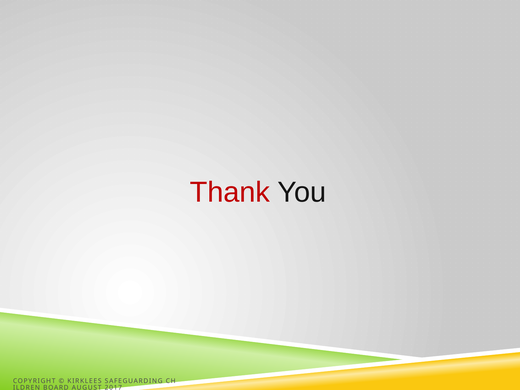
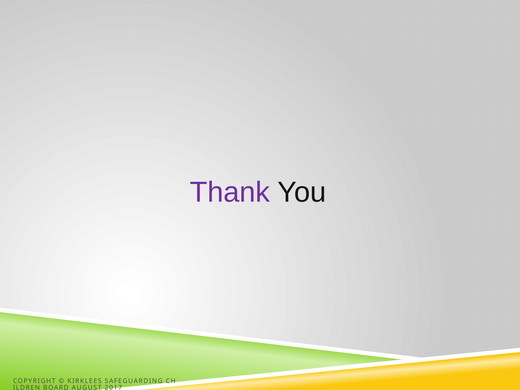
Thank colour: red -> purple
